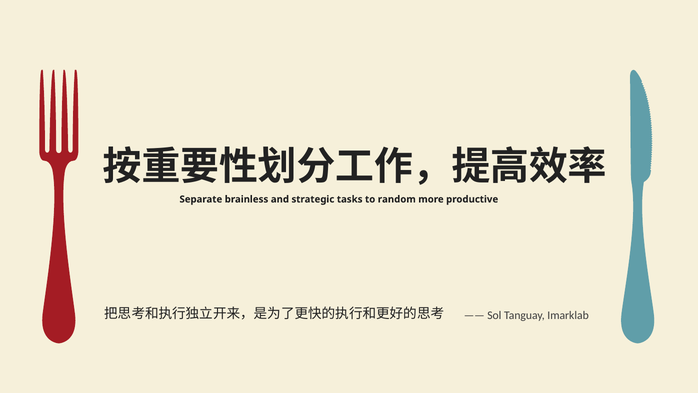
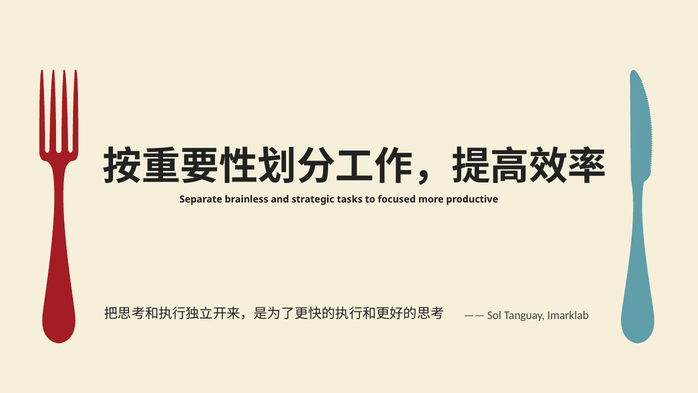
random: random -> focused
